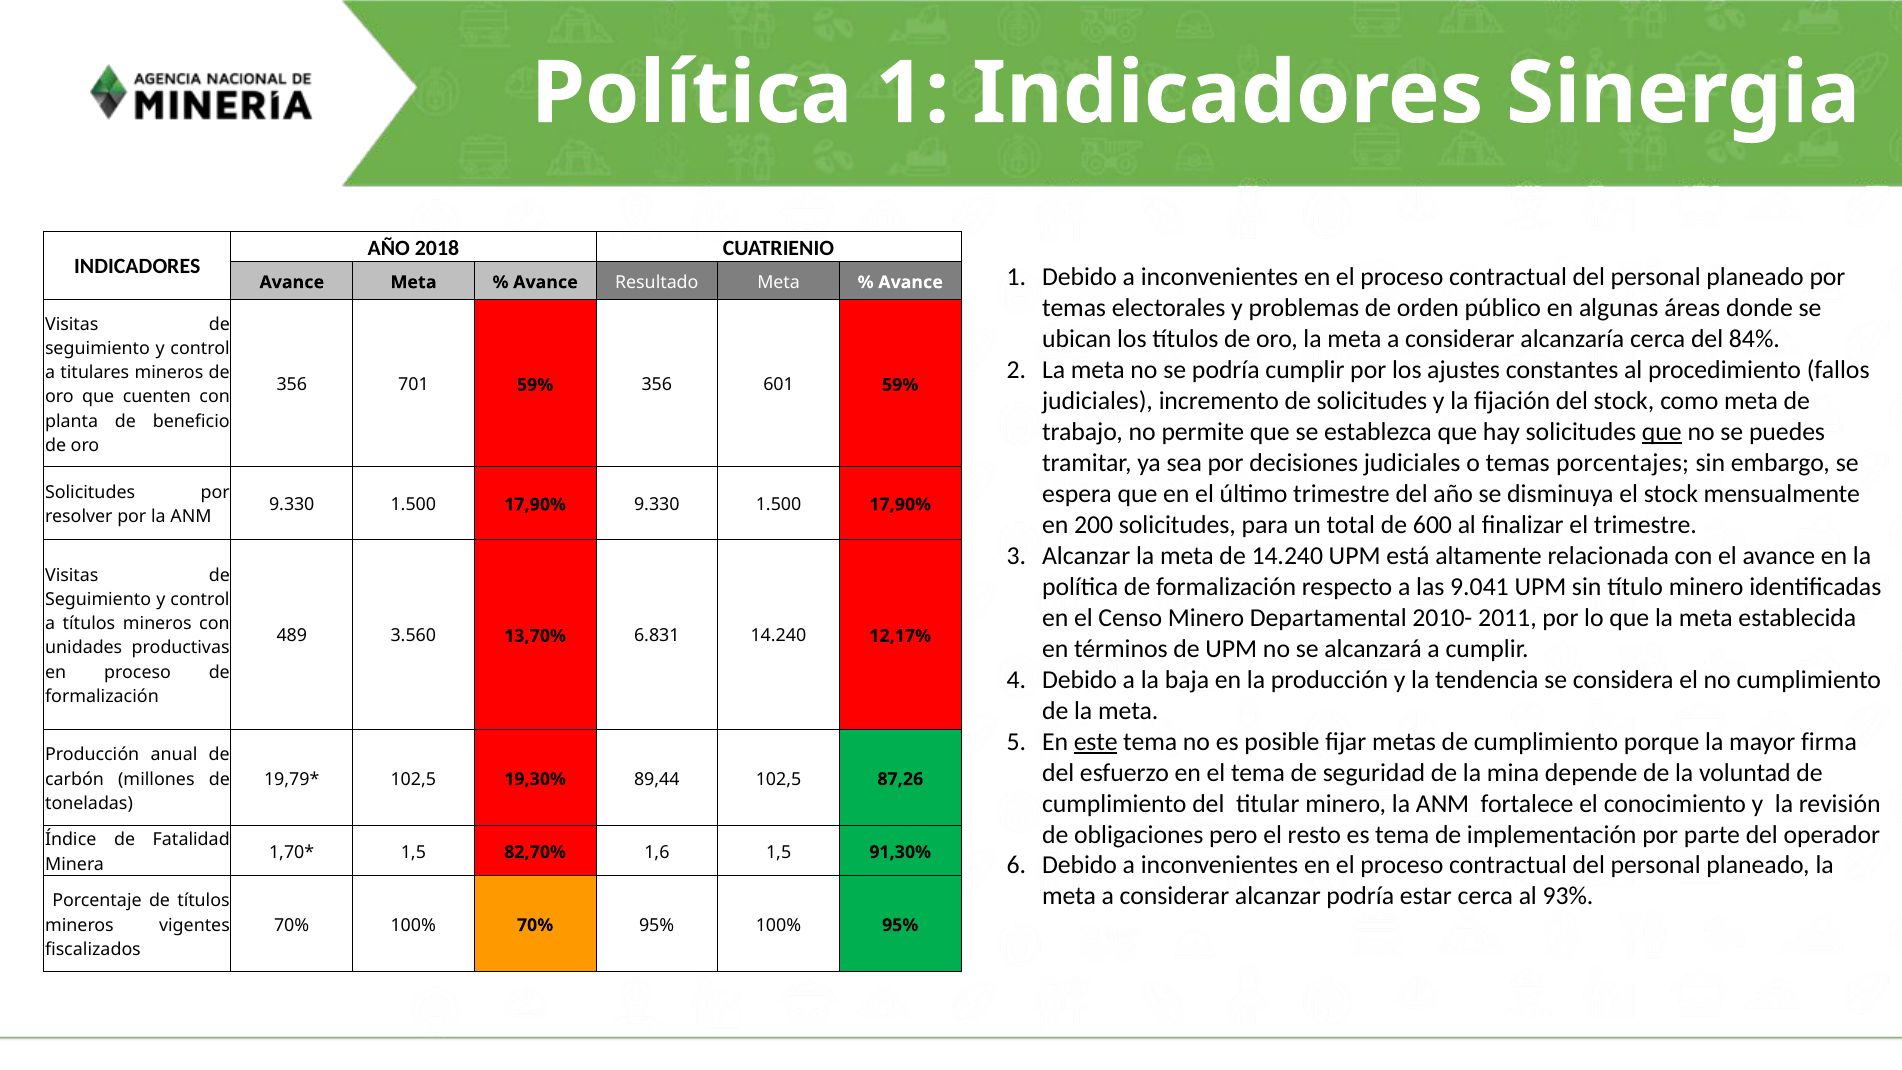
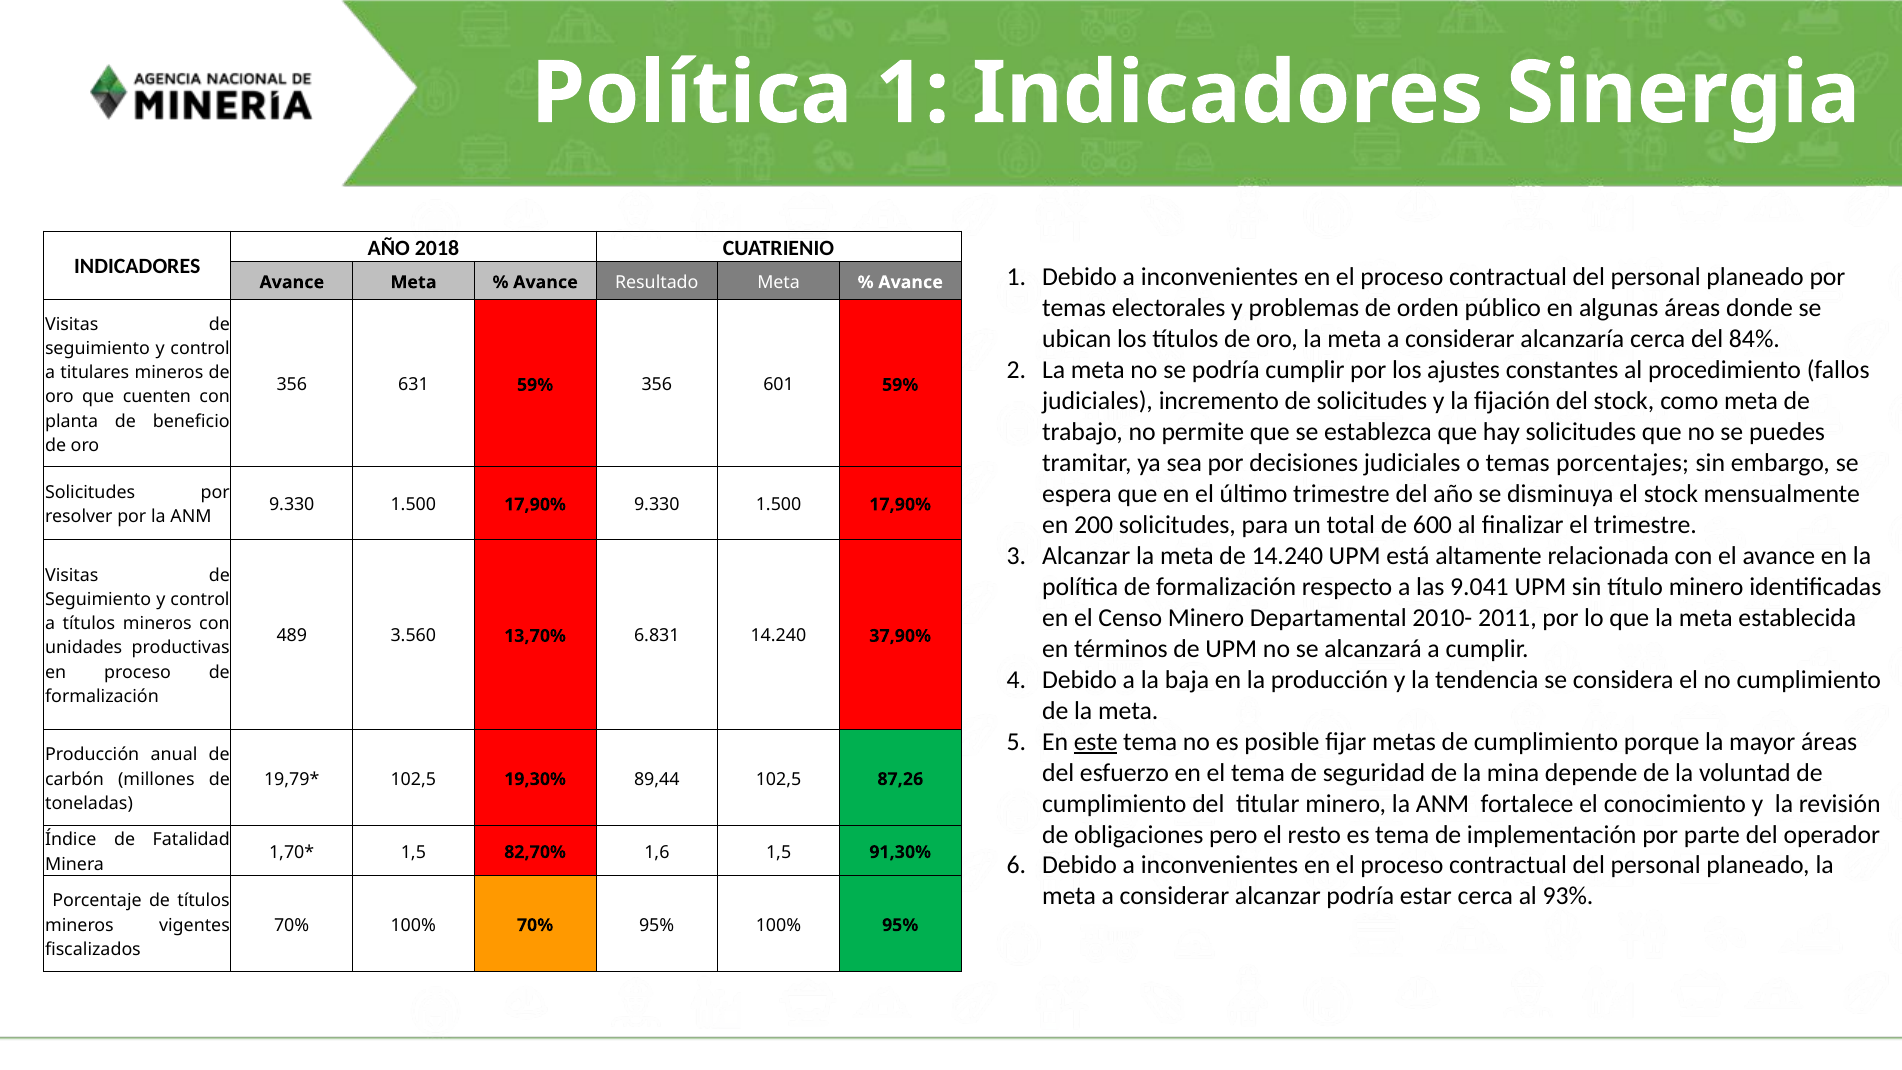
701: 701 -> 631
que at (1662, 432) underline: present -> none
12,17%: 12,17% -> 37,90%
mayor firma: firma -> áreas
